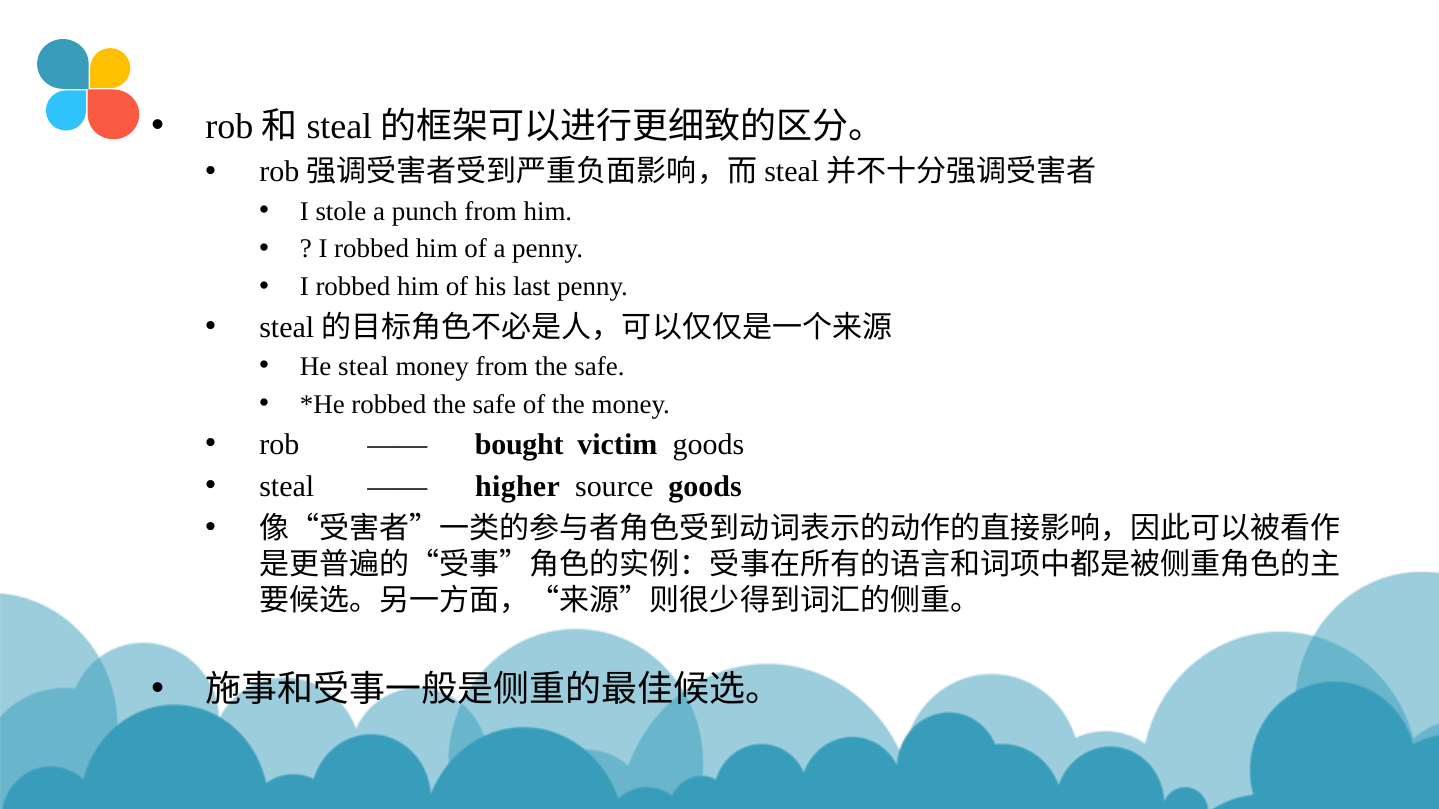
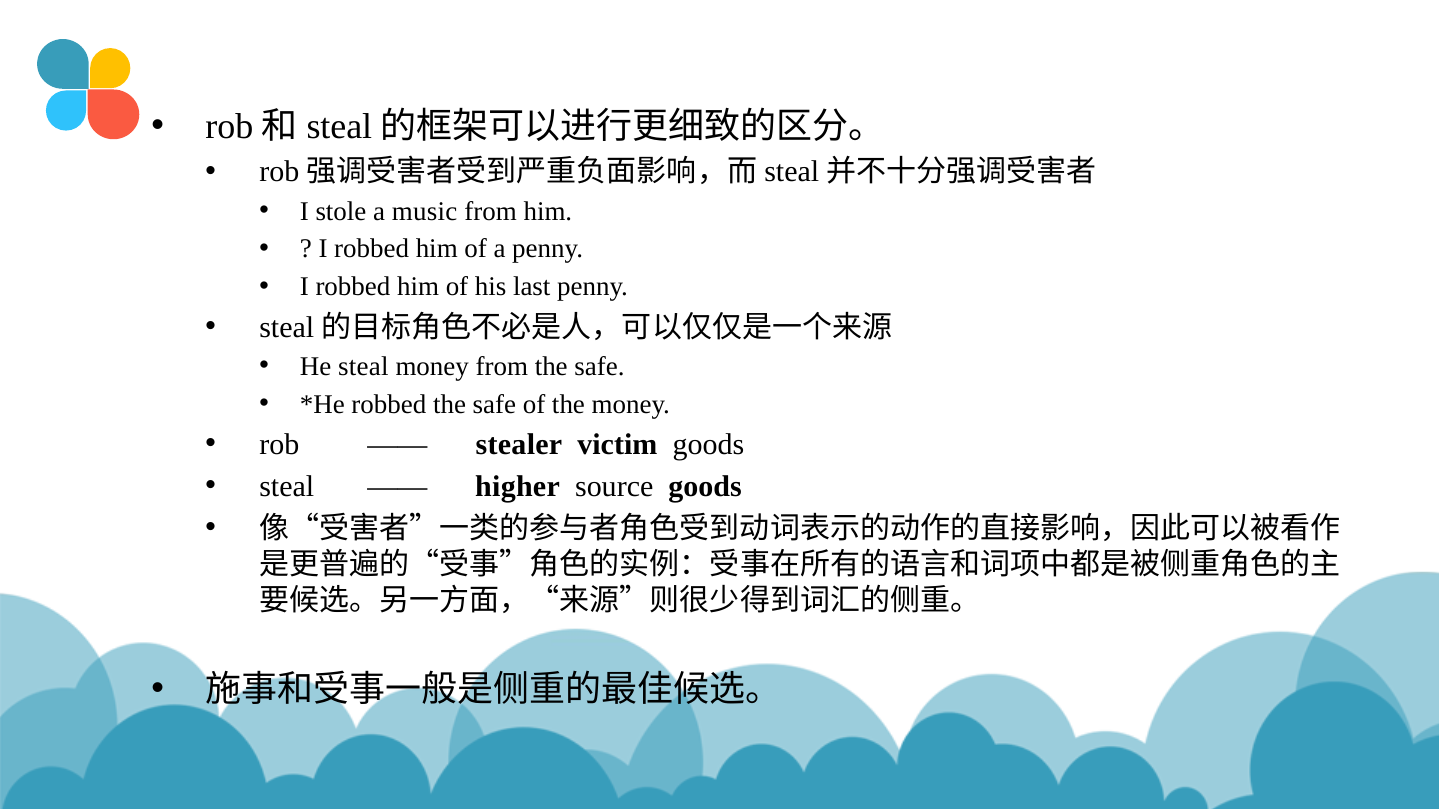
punch: punch -> music
bought: bought -> stealer
